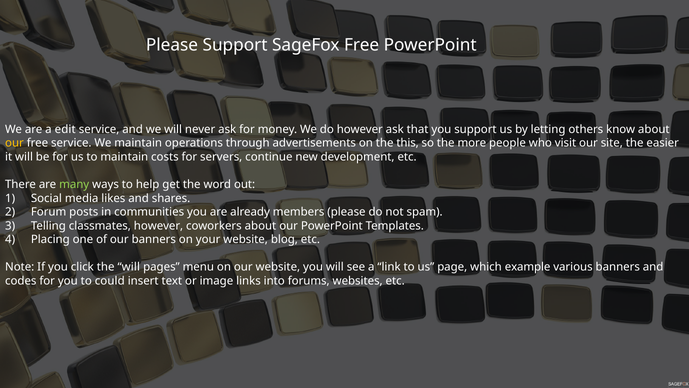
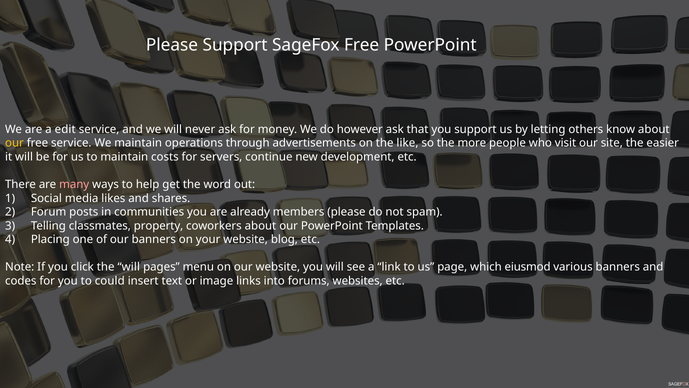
this: this -> like
many colour: light green -> pink
classmates however: however -> property
example: example -> eiusmod
